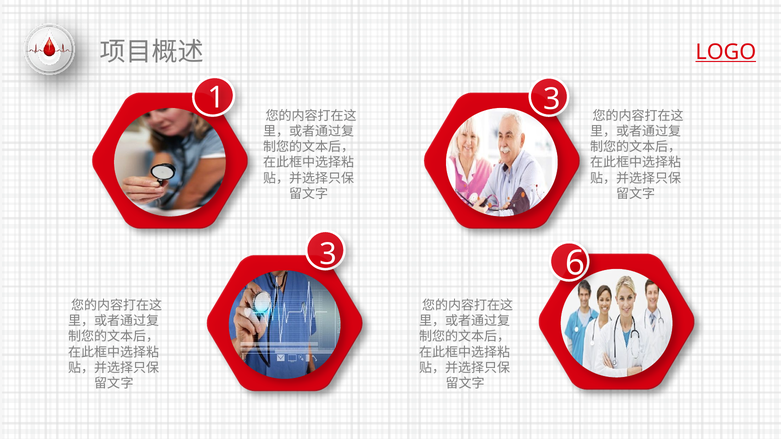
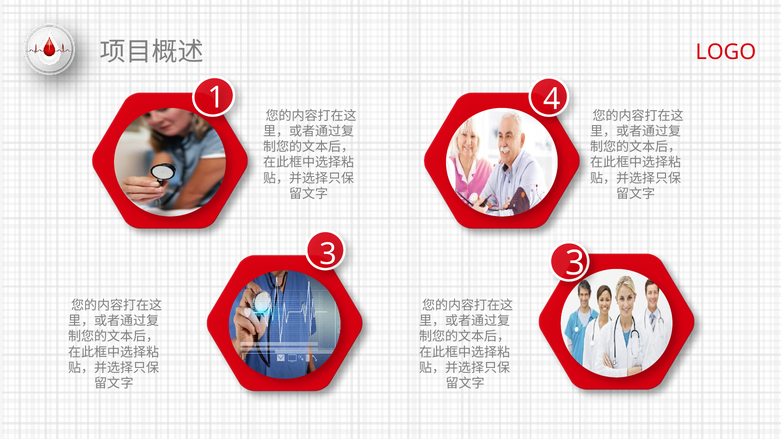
LOGO underline: present -> none
1 3: 3 -> 4
3 6: 6 -> 3
